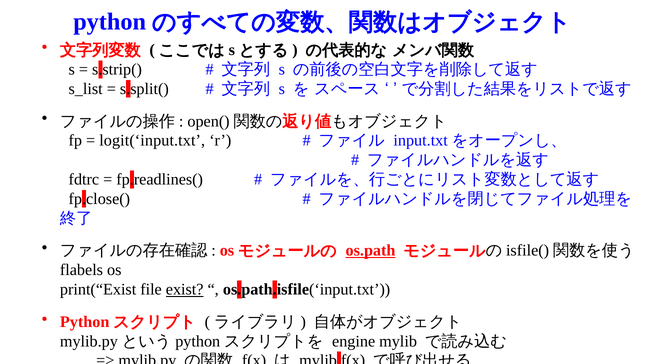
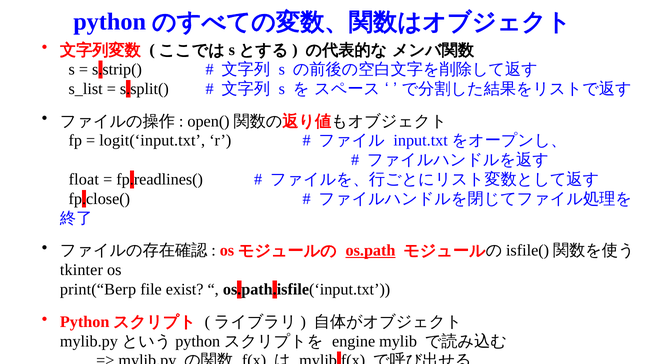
fdtrc: fdtrc -> float
flabels: flabels -> tkinter
print(“Exist: print(“Exist -> print(“Berp
exist underline: present -> none
